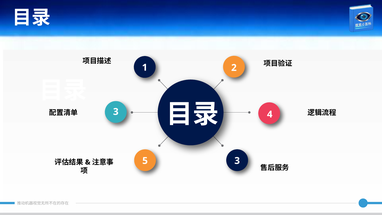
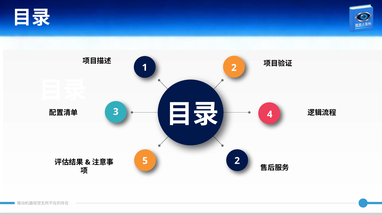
5 3: 3 -> 2
